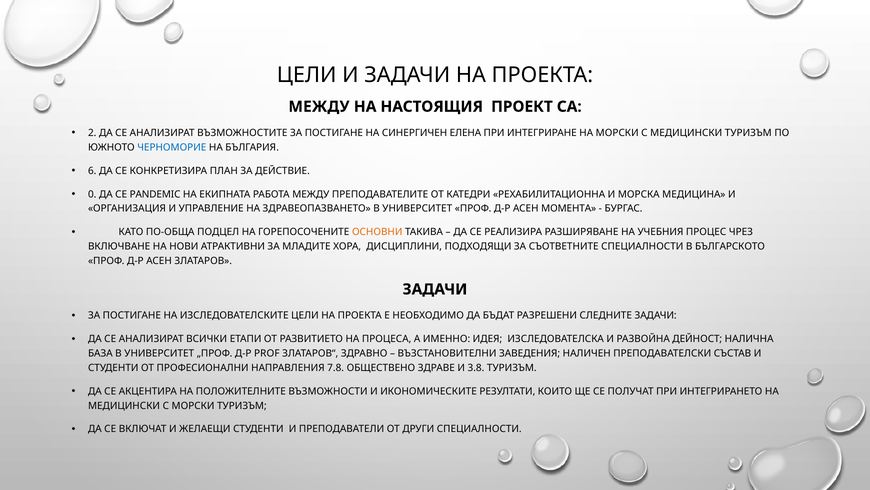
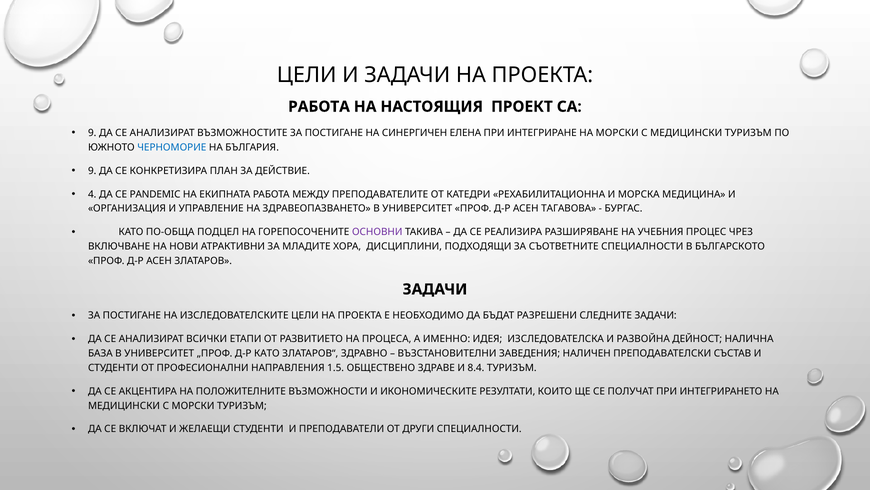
МЕЖДУ at (319, 107): МЕЖДУ -> РАБОТА
2 at (92, 133): 2 -> 9
6 at (92, 171): 6 -> 9
0: 0 -> 4
МОМЕНТА: МОМЕНТА -> ТАГАВОВА
ОСНОВНИ colour: orange -> purple
Д-Р PROF: PROF -> КАТО
7.8: 7.8 -> 1.5
3.8: 3.8 -> 8.4
